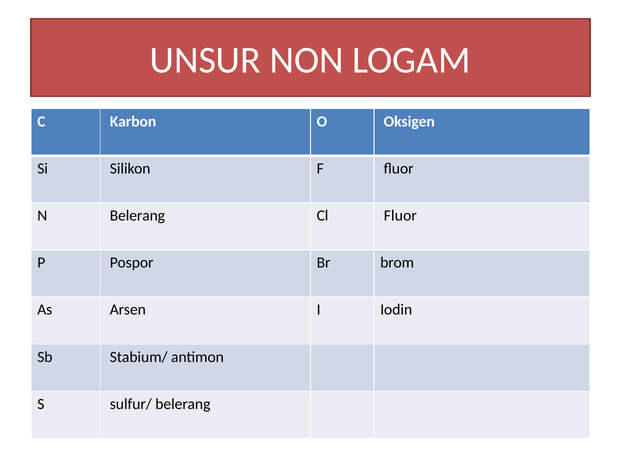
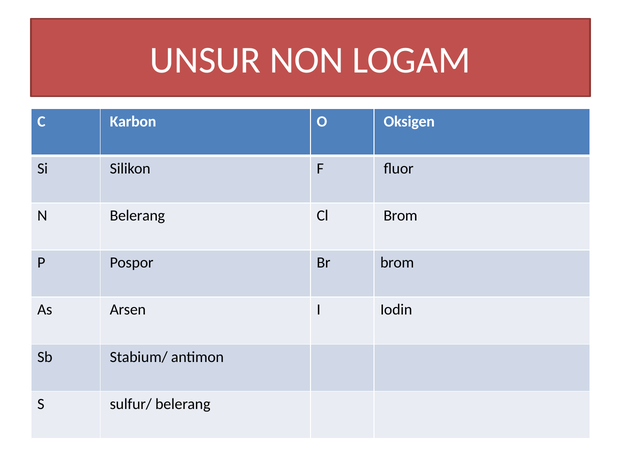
Cl Fluor: Fluor -> Brom
